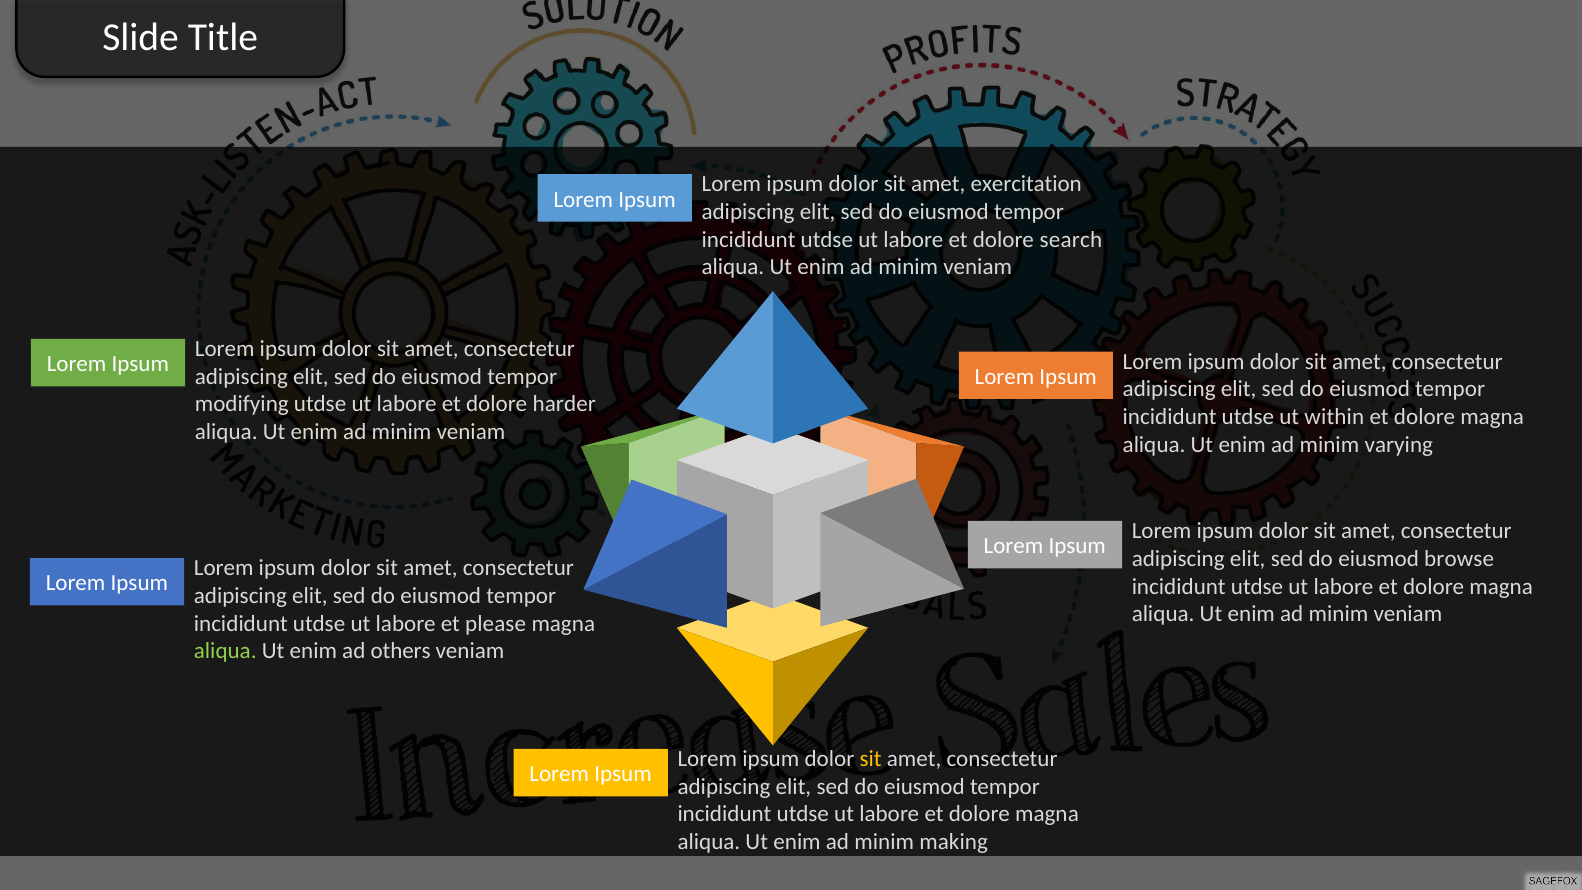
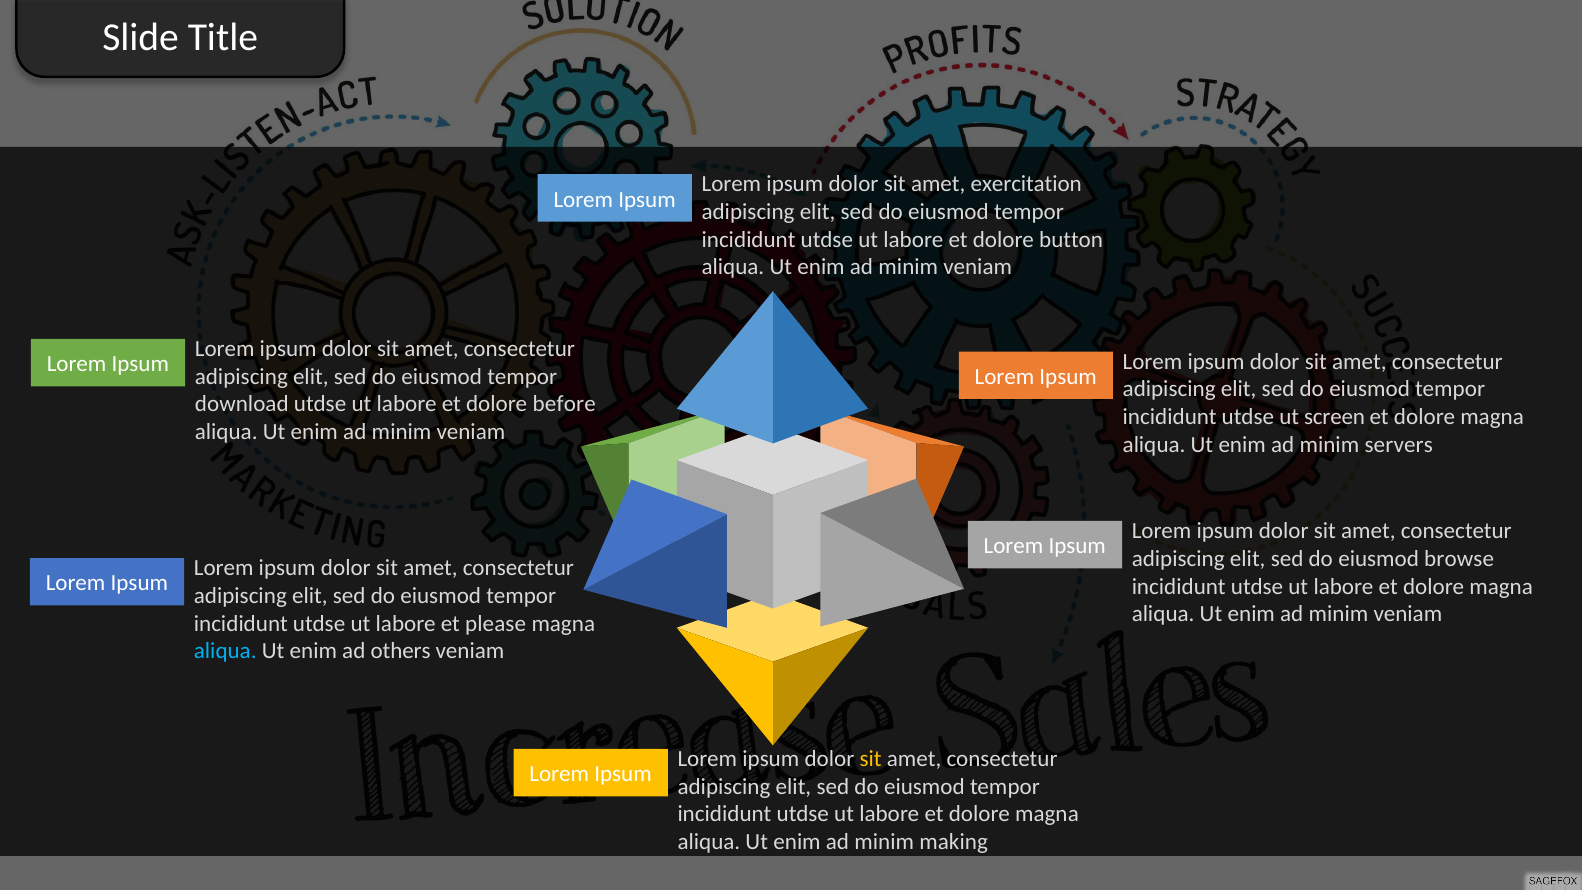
search: search -> button
modifying: modifying -> download
harder: harder -> before
within: within -> screen
varying: varying -> servers
aliqua at (225, 651) colour: light green -> light blue
